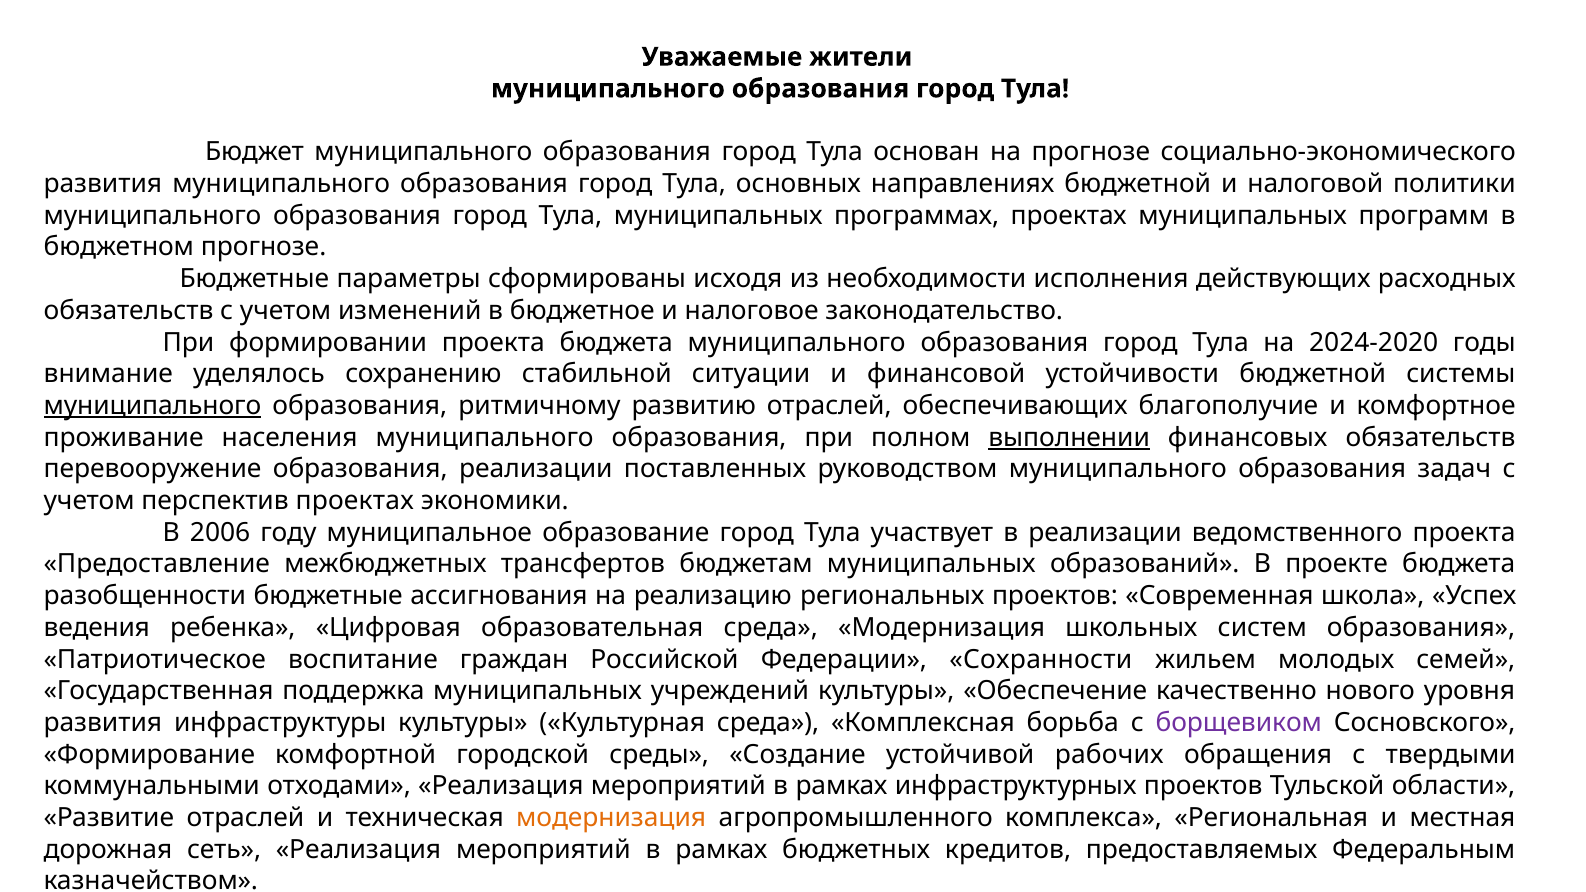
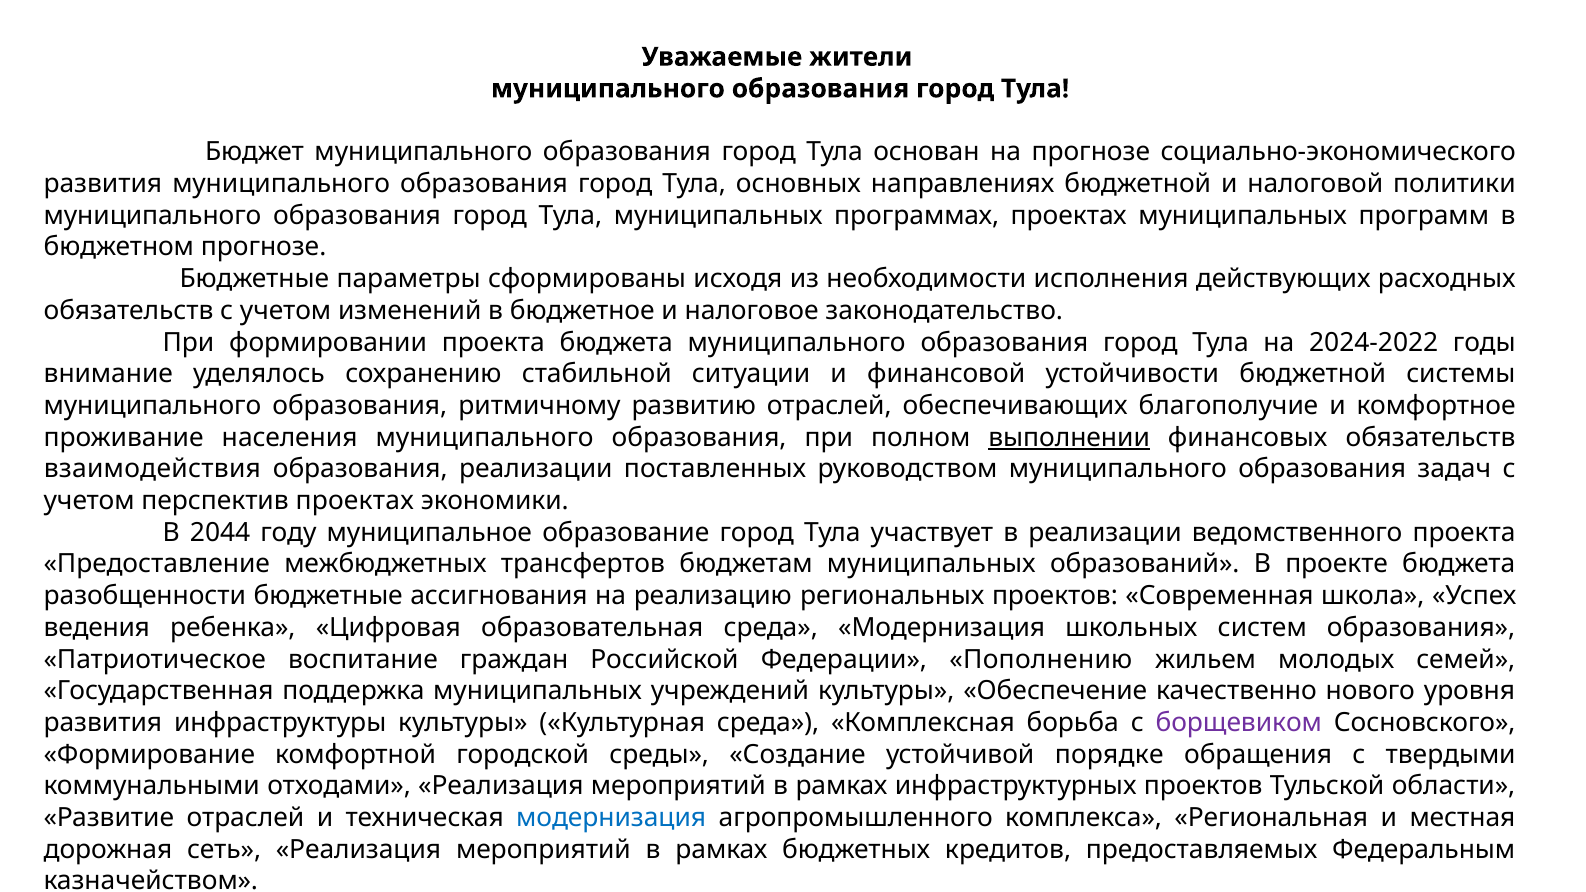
2024-2020: 2024-2020 -> 2024-2022
муниципального at (153, 406) underline: present -> none
перевооружение: перевооружение -> взаимодействия
2006: 2006 -> 2044
Сохранности: Сохранности -> Пополнению
рабочих: рабочих -> порядке
модернизация at (611, 818) colour: orange -> blue
